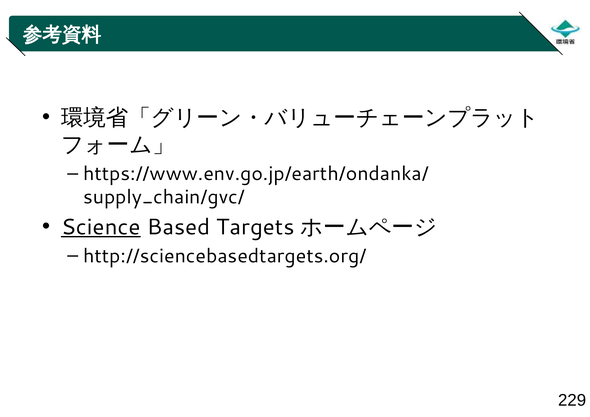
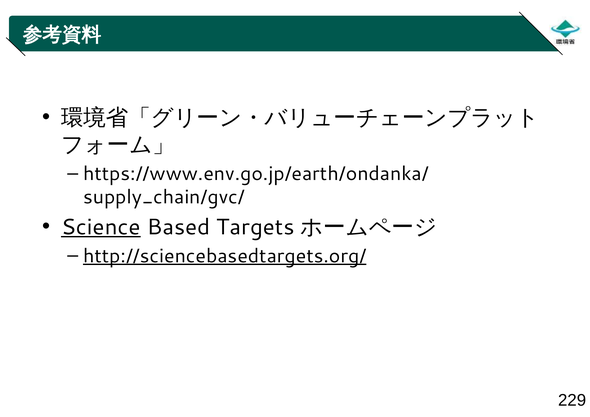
http://sciencebasedtargets.org/ underline: none -> present
